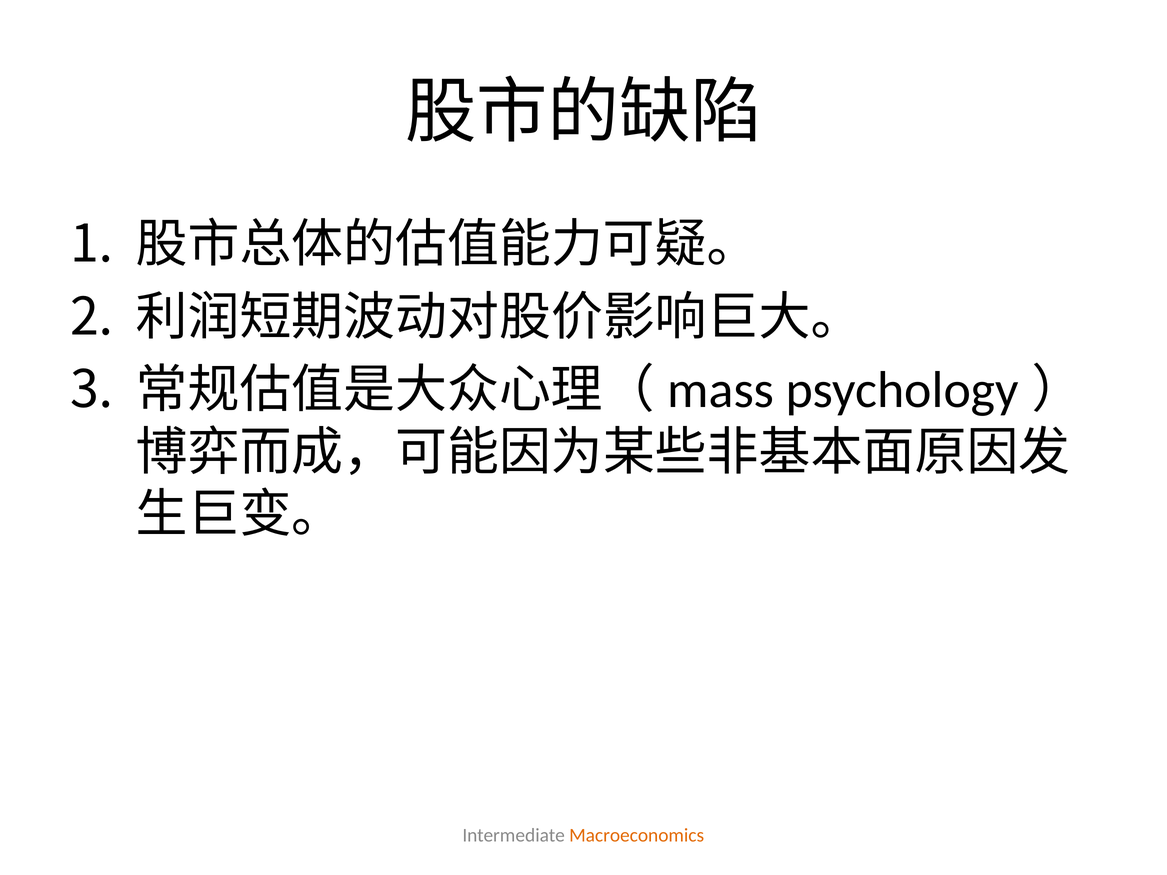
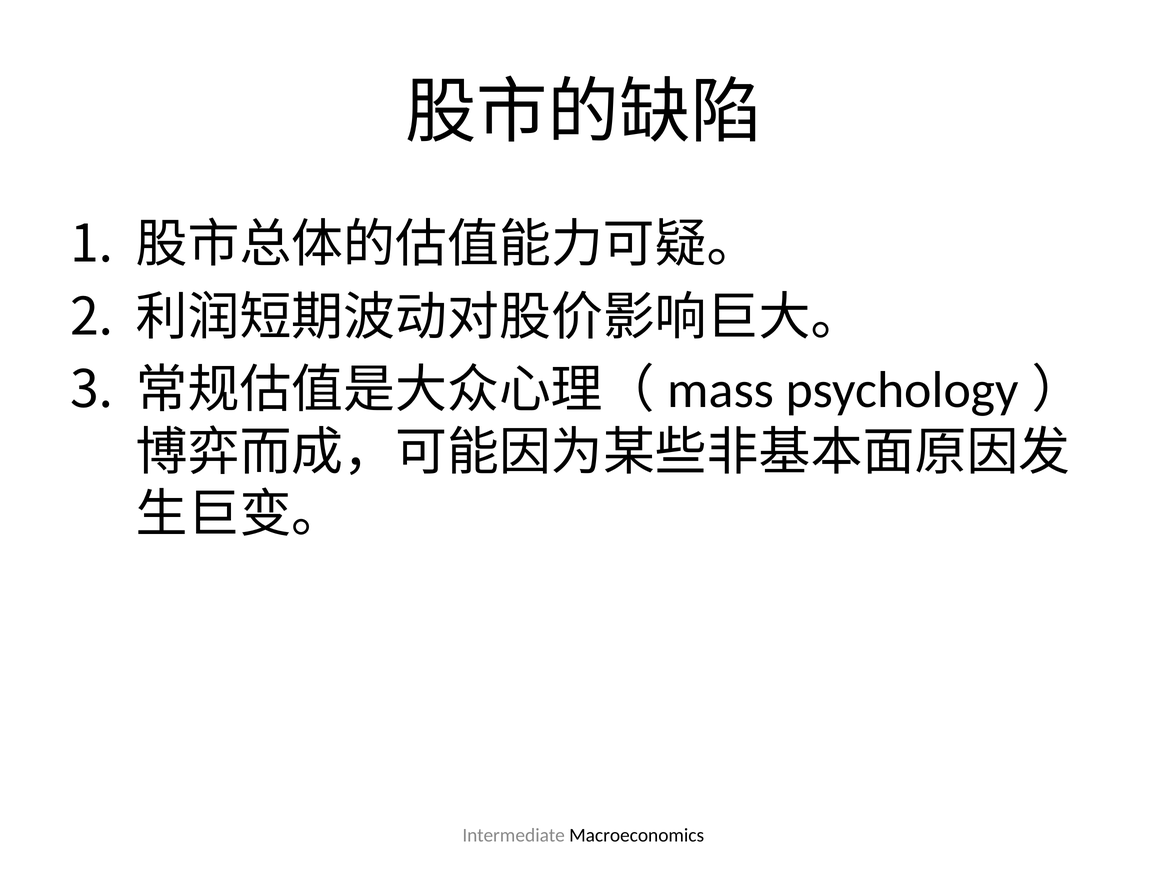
Macroeconomics colour: orange -> black
